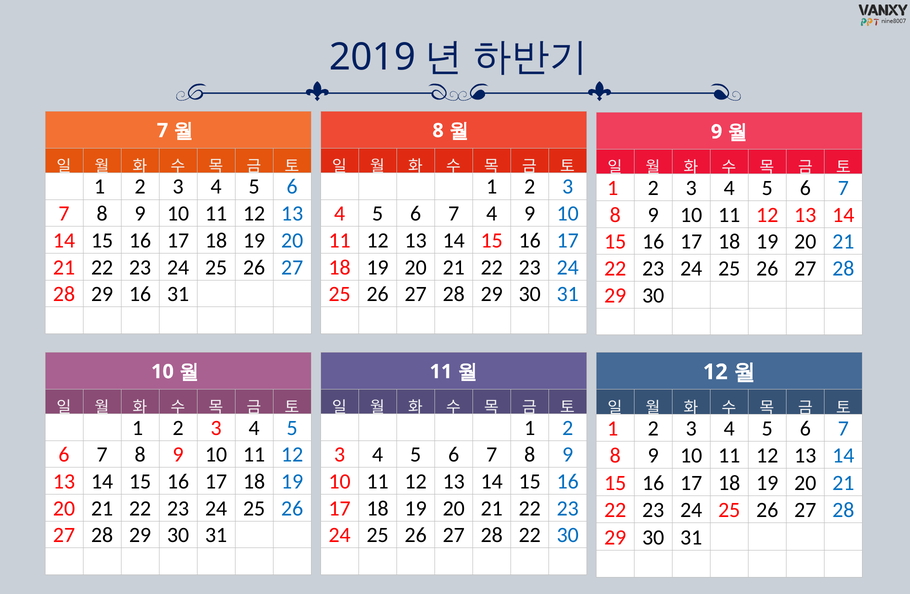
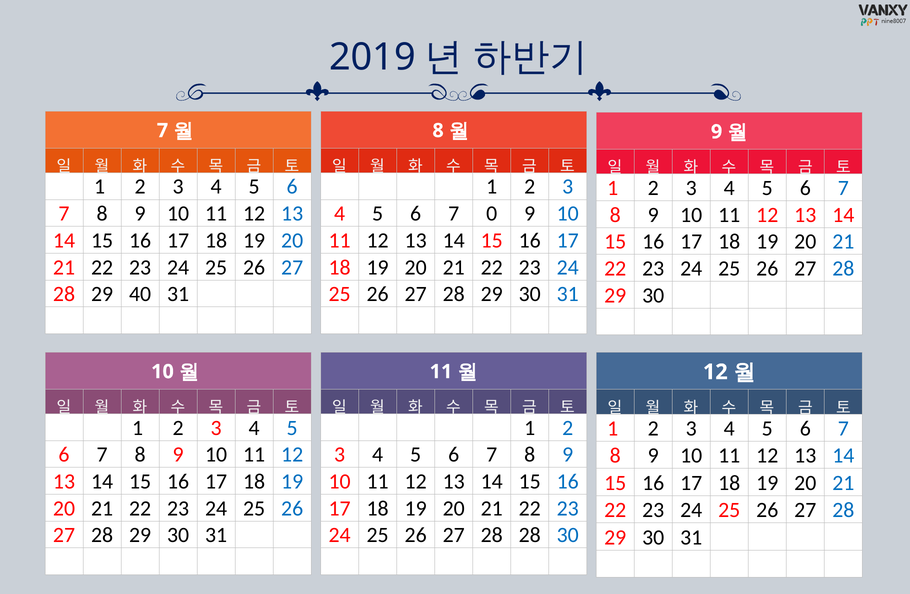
7 4: 4 -> 0
29 16: 16 -> 40
28 22: 22 -> 28
